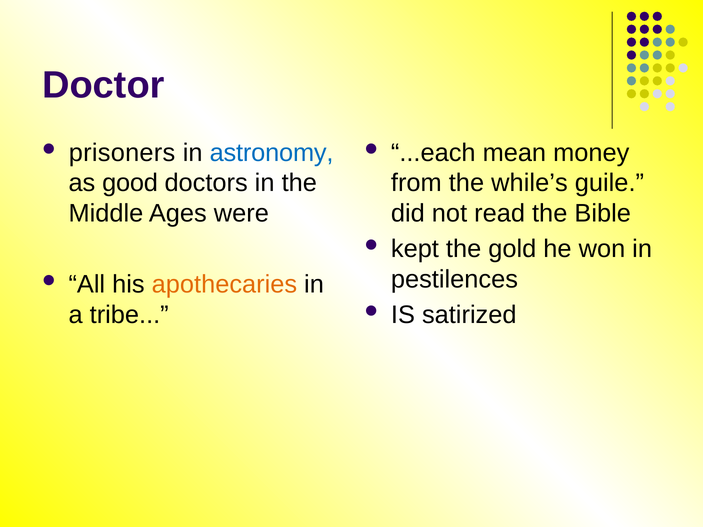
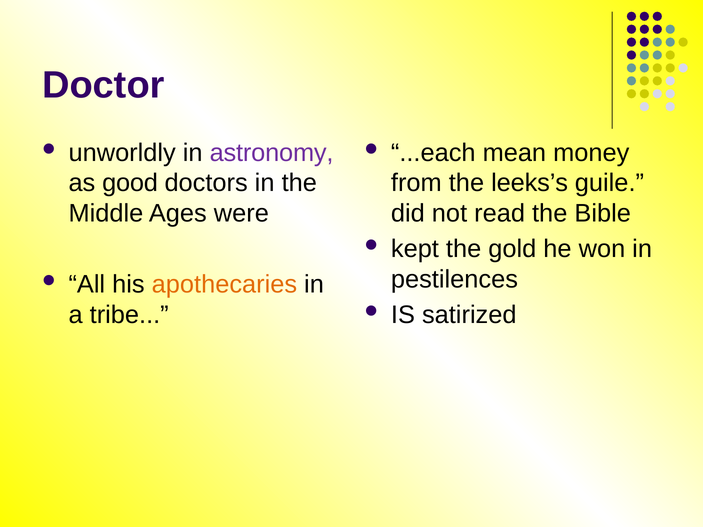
prisoners: prisoners -> unworldly
astronomy colour: blue -> purple
while’s: while’s -> leeks’s
